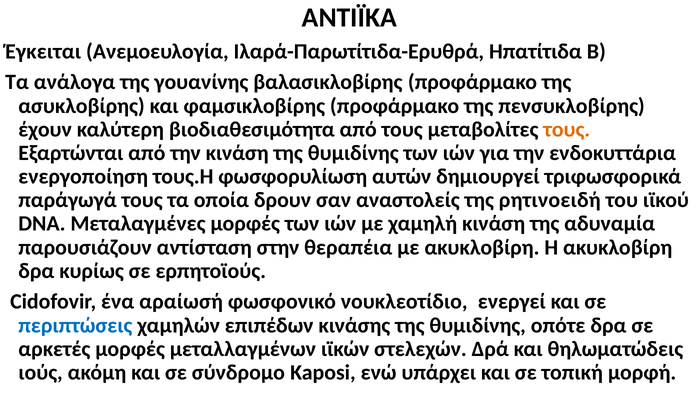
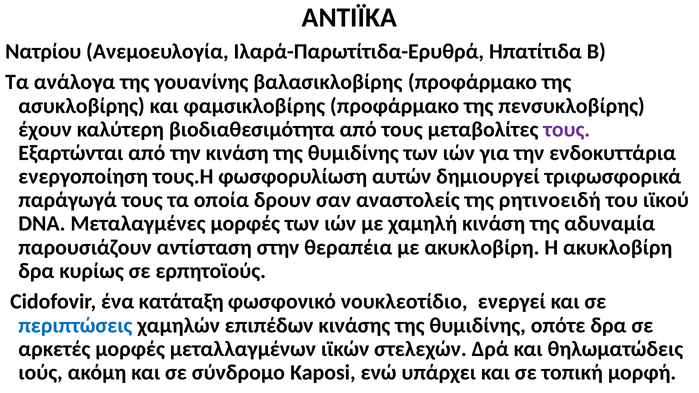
Έγκειται: Έγκειται -> Νατρίου
τους at (567, 130) colour: orange -> purple
αραίωσή: αραίωσή -> κατάταξη
